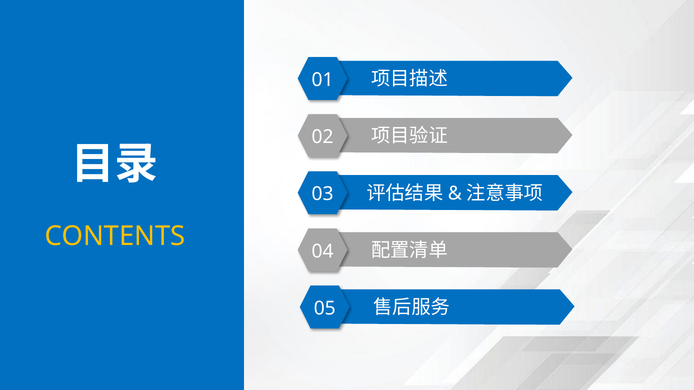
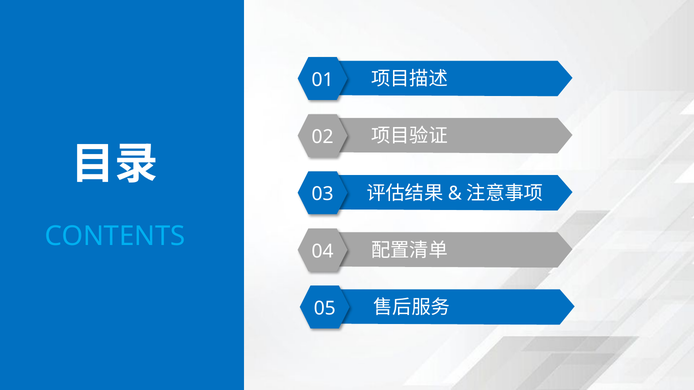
CONTENTS colour: yellow -> light blue
